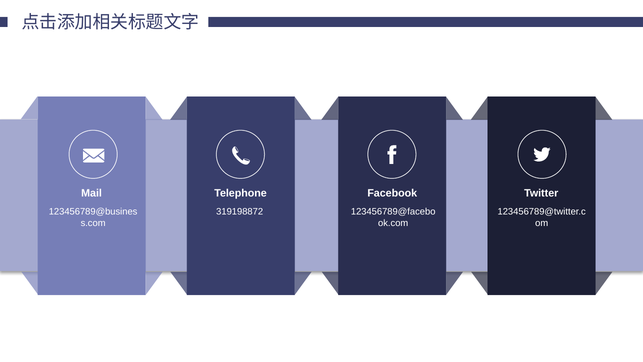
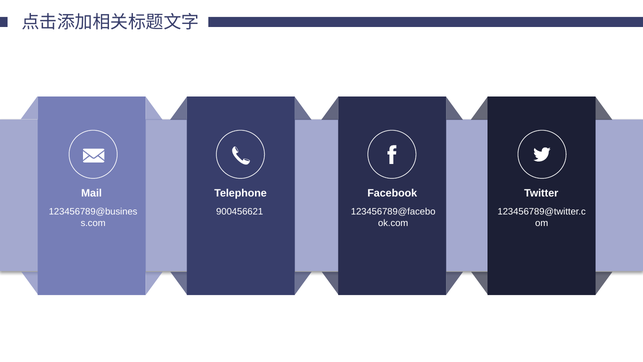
319198872: 319198872 -> 900456621
